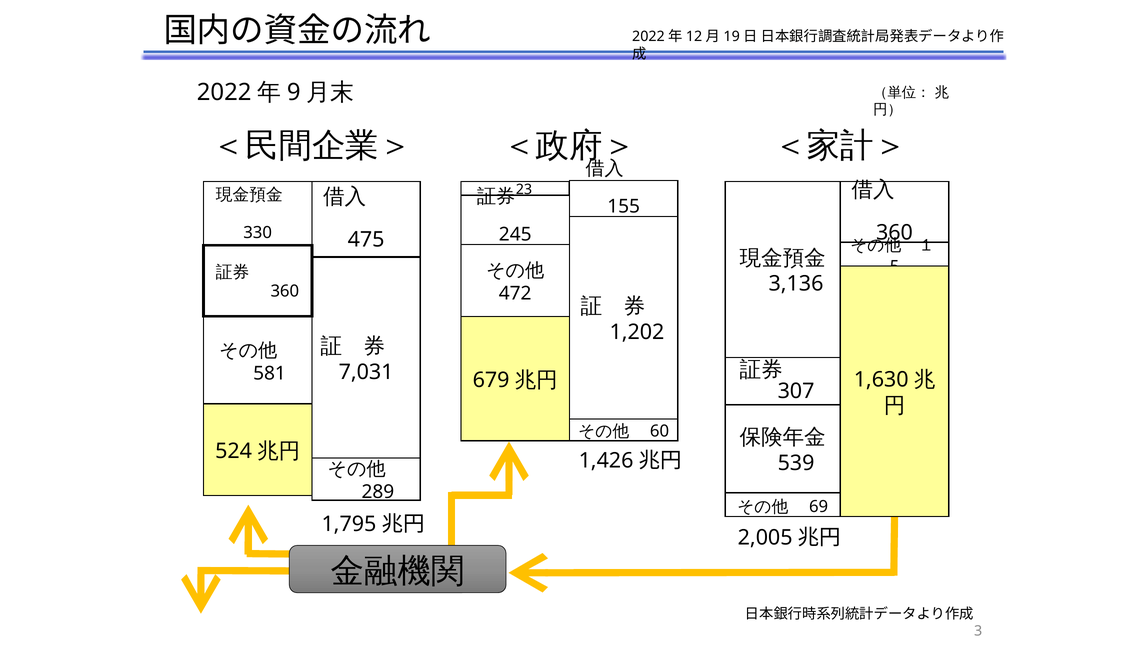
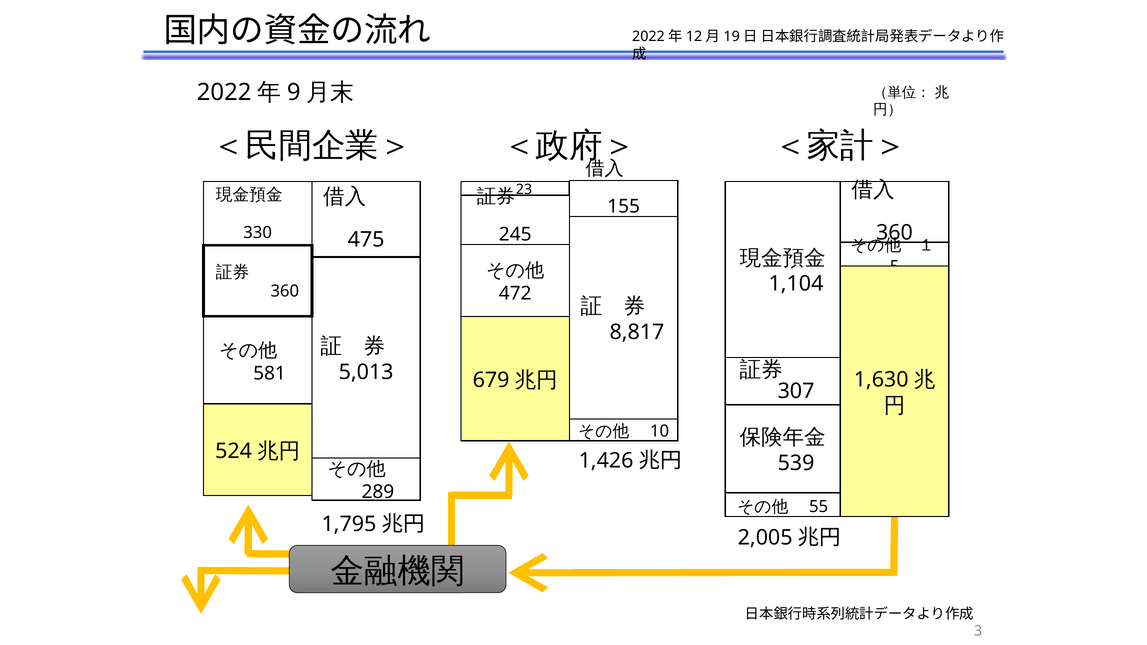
3,136: 3,136 -> 1,104
1,202: 1,202 -> 8,817
7,031: 7,031 -> 5,013
60: 60 -> 10
69: 69 -> 55
